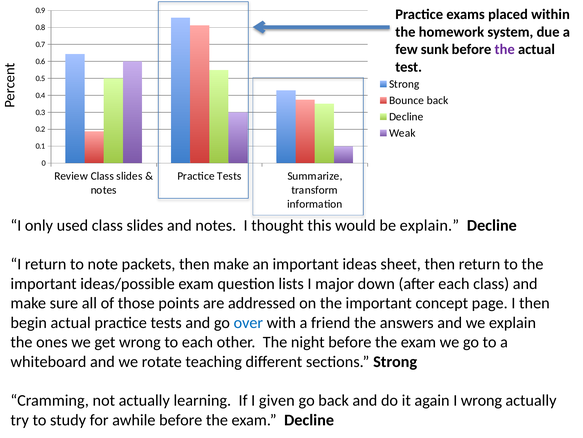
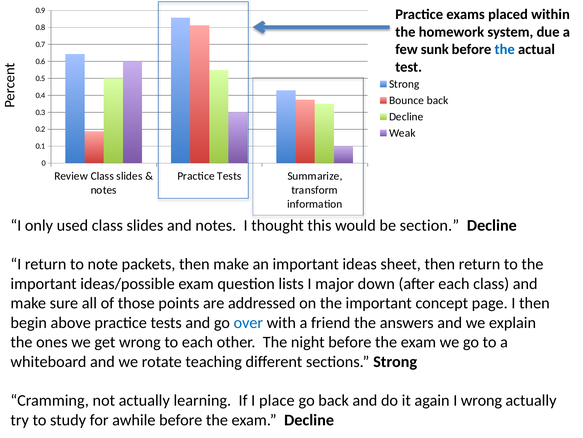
the at (505, 49) colour: purple -> blue
be explain: explain -> section
begin actual: actual -> above
given: given -> place
